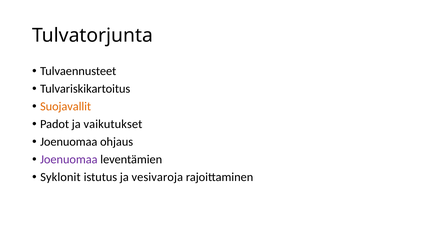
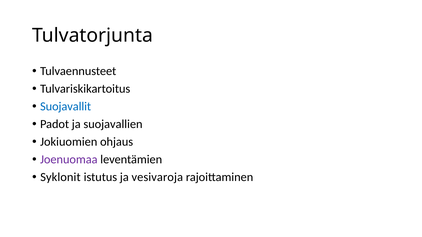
Suojavallit colour: orange -> blue
vaikutukset: vaikutukset -> suojavallien
Joenuomaa at (69, 142): Joenuomaa -> Jokiuomien
